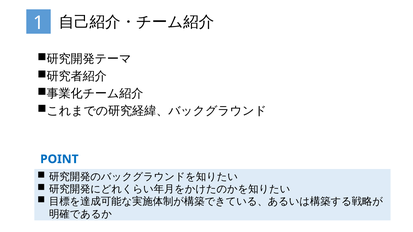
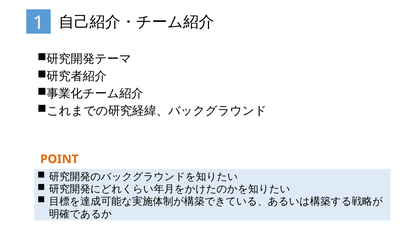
POINT colour: blue -> orange
